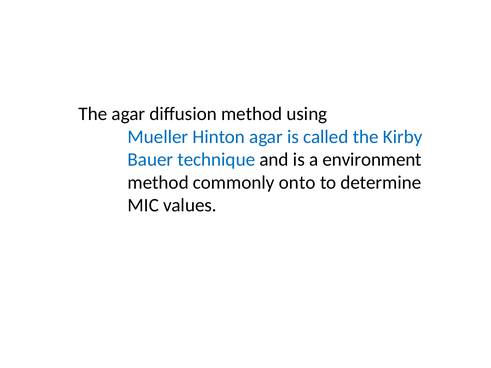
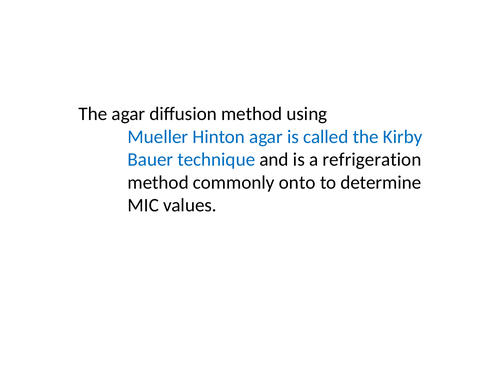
environment: environment -> refrigeration
